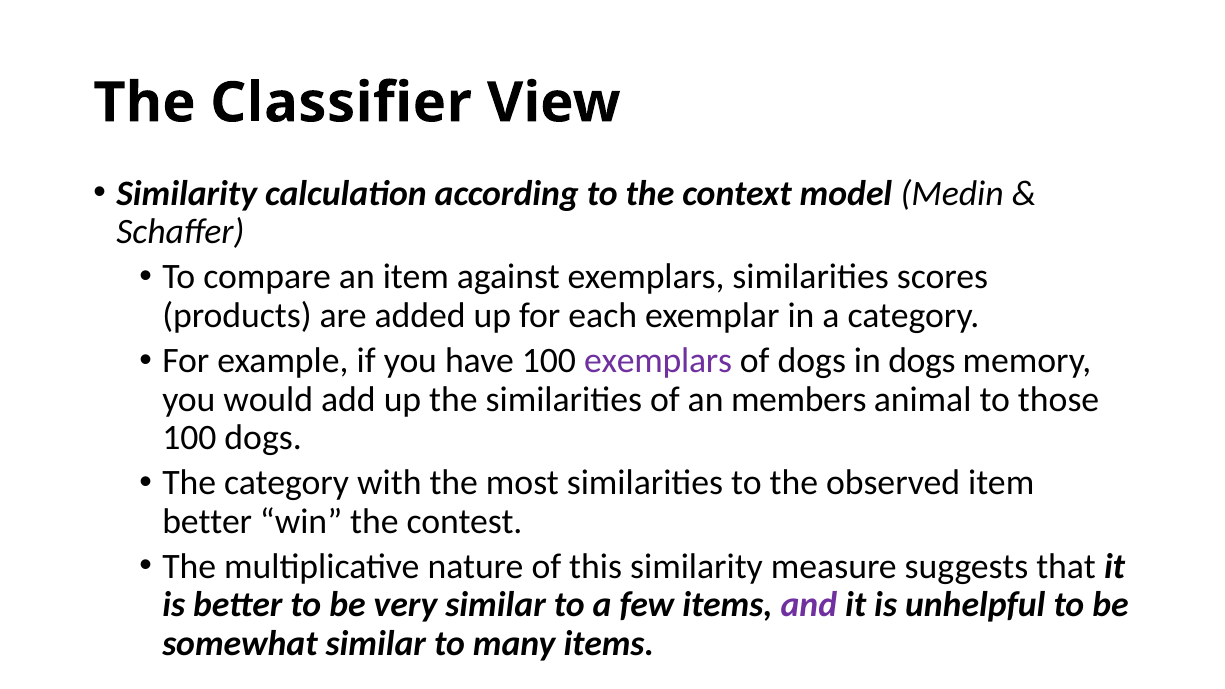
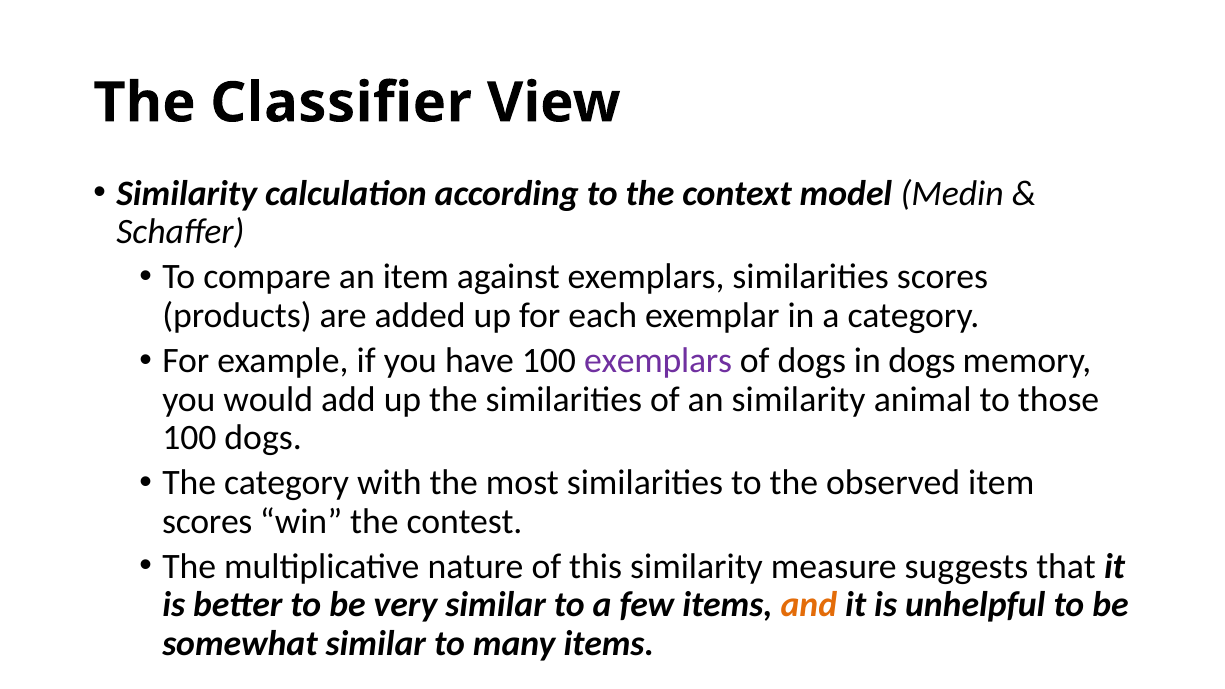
an members: members -> similarity
better at (207, 521): better -> scores
and colour: purple -> orange
